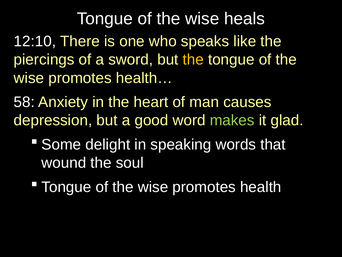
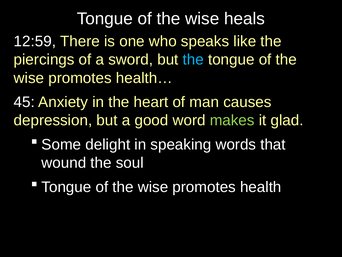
12:10: 12:10 -> 12:59
the at (193, 60) colour: yellow -> light blue
58: 58 -> 45
